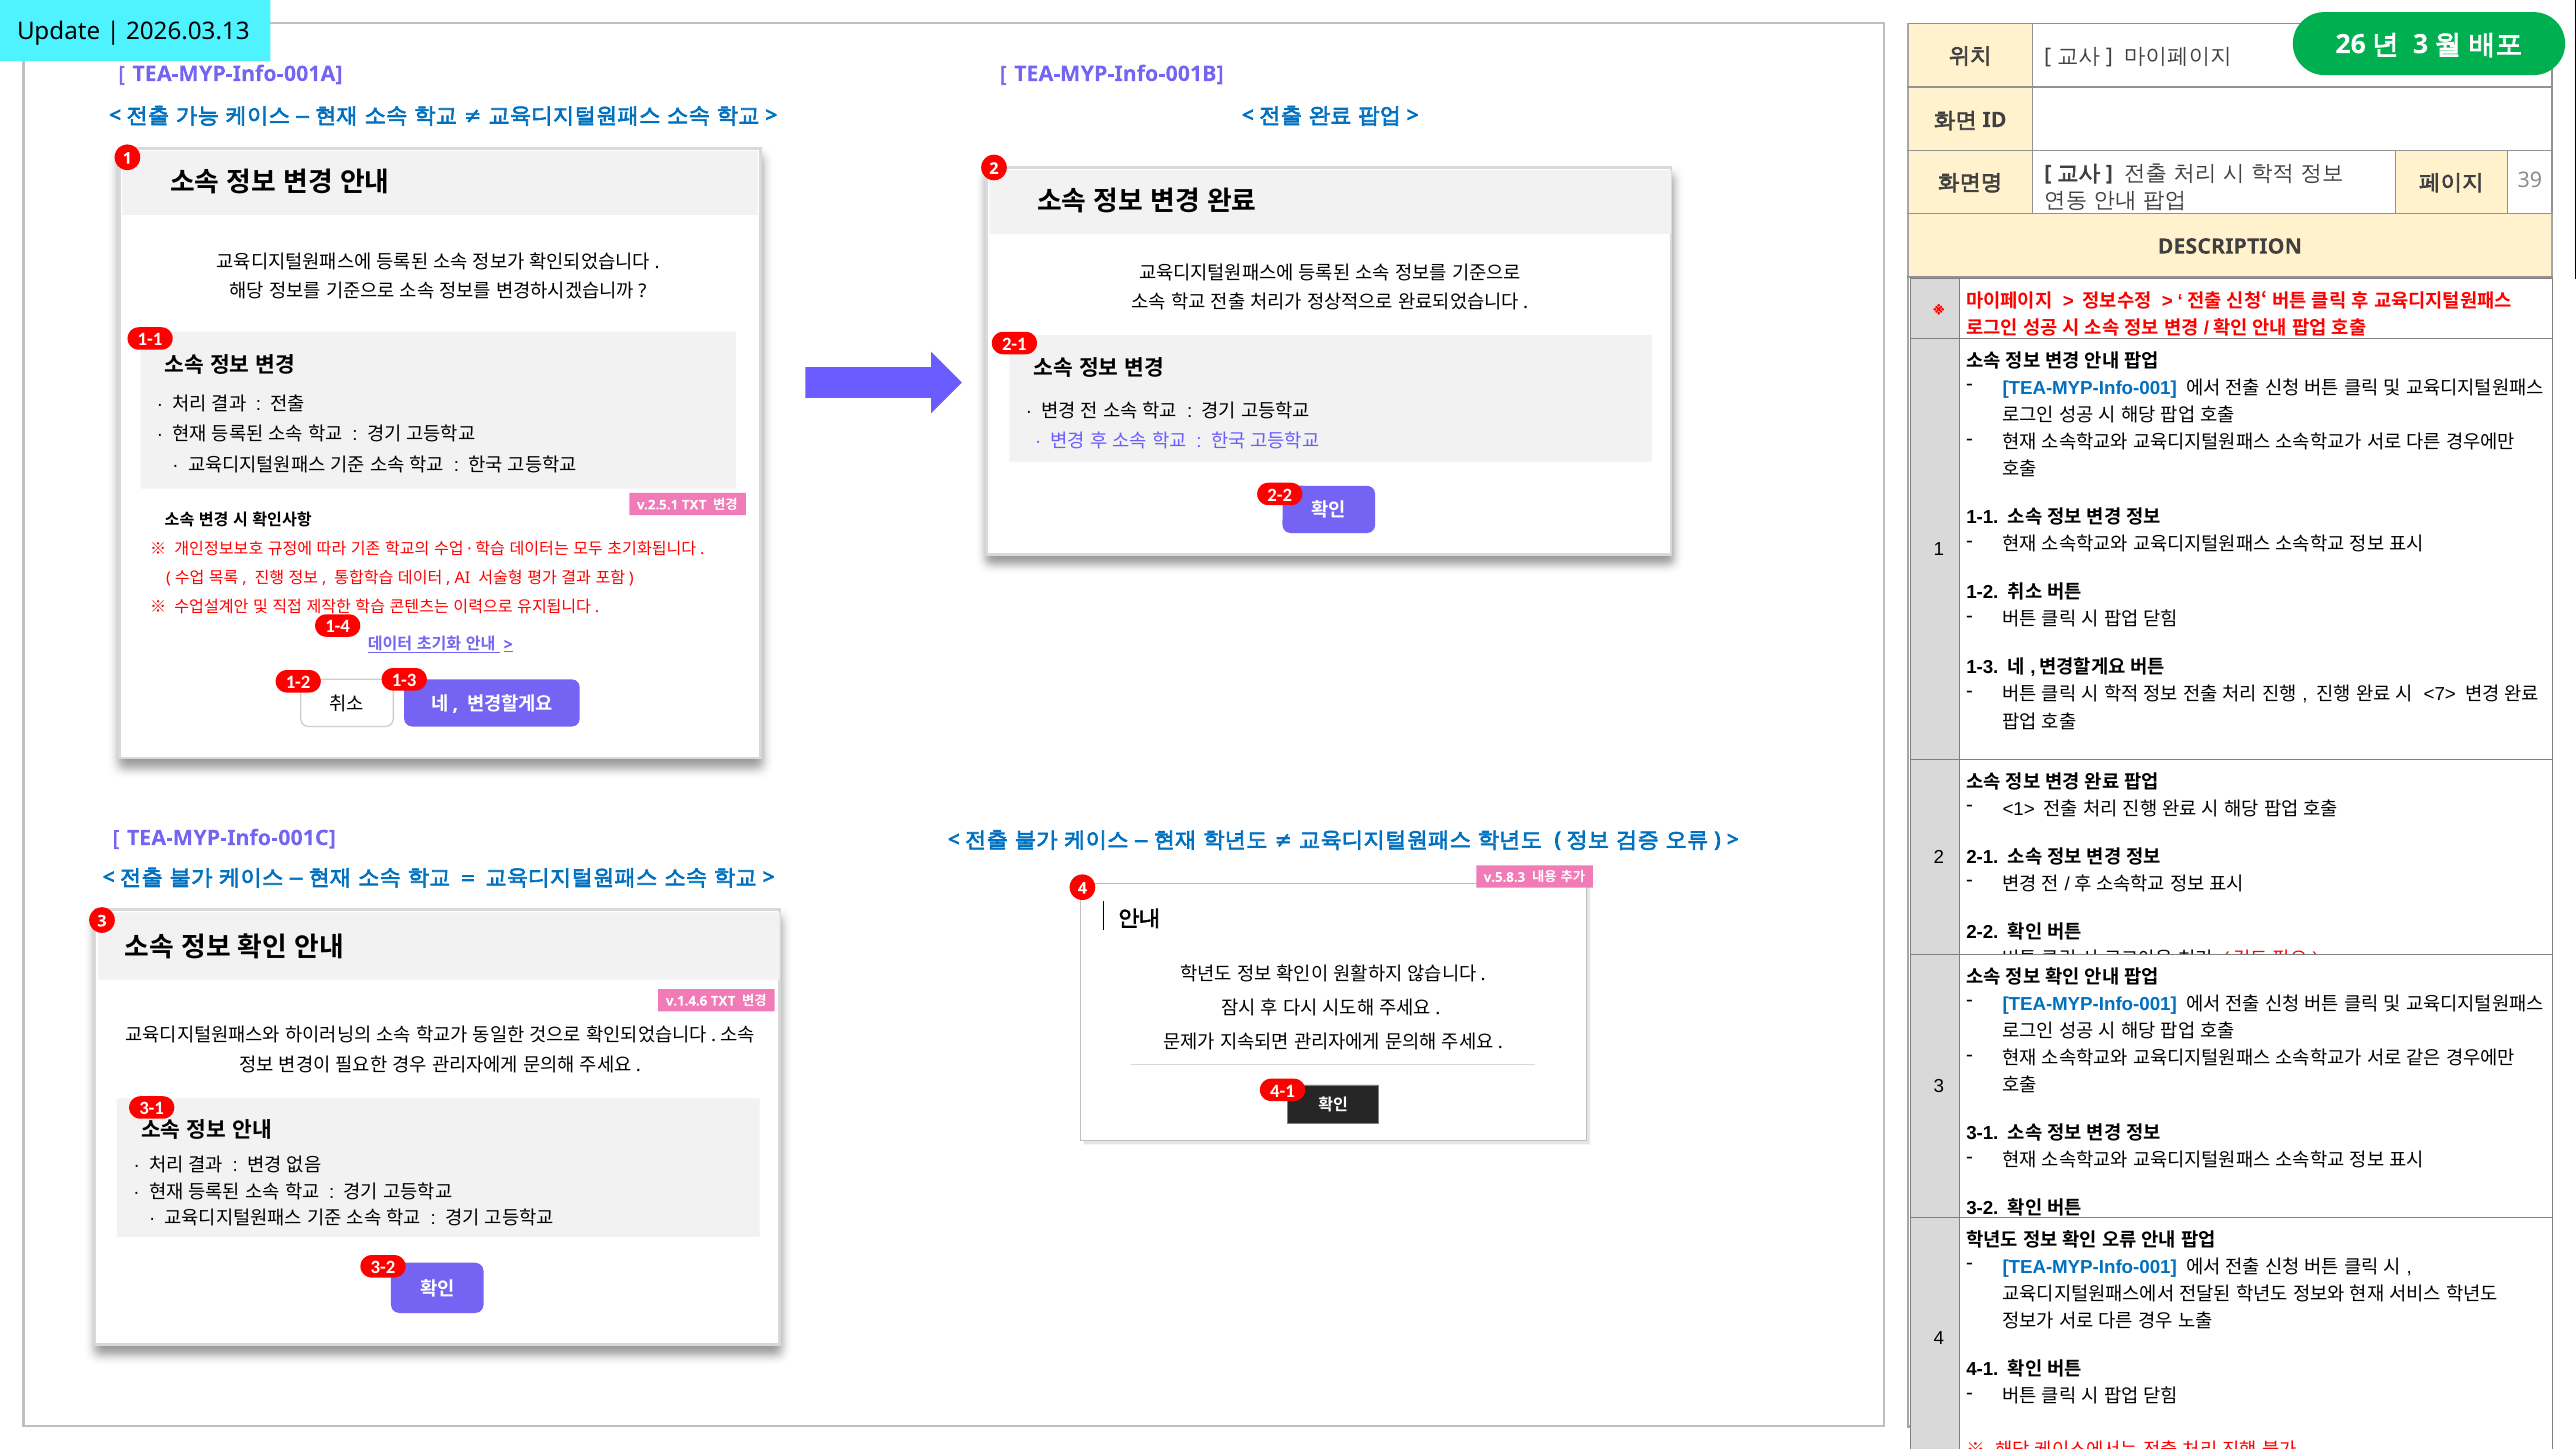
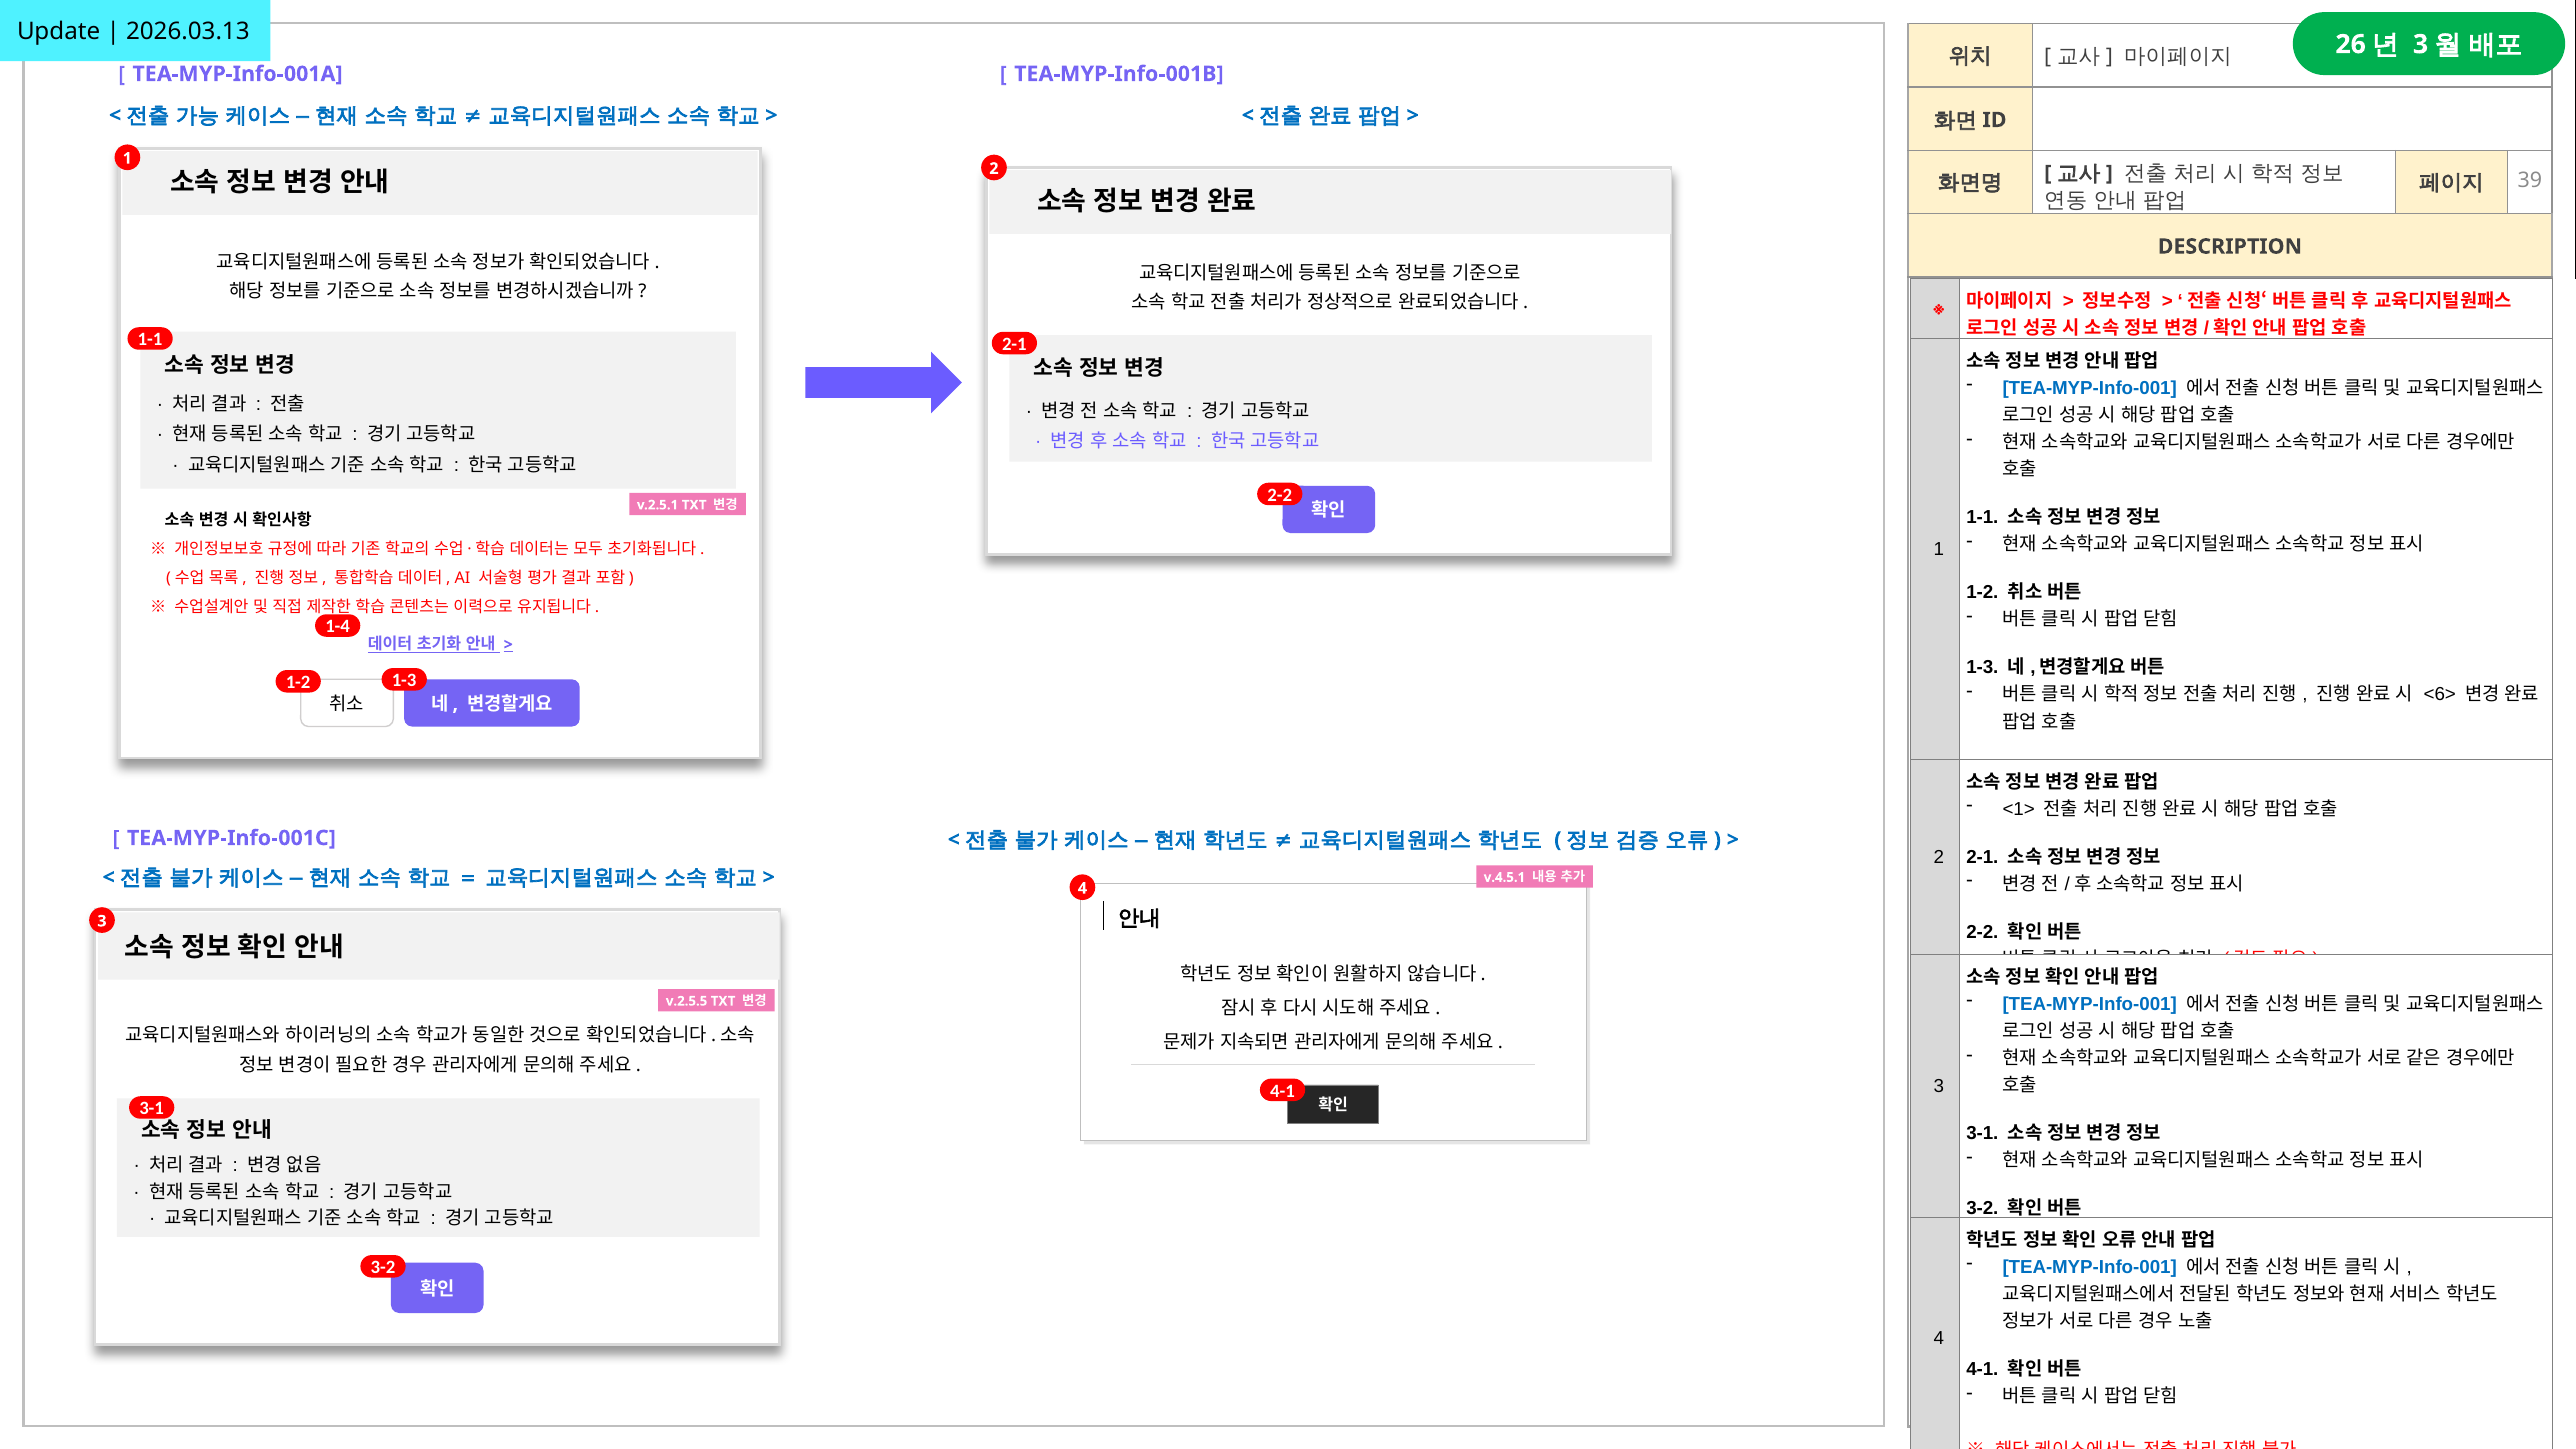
<7>: <7> -> <6>
v.5.8.3: v.5.8.3 -> v.4.5.1
v.1.4.6: v.1.4.6 -> v.2.5.5
